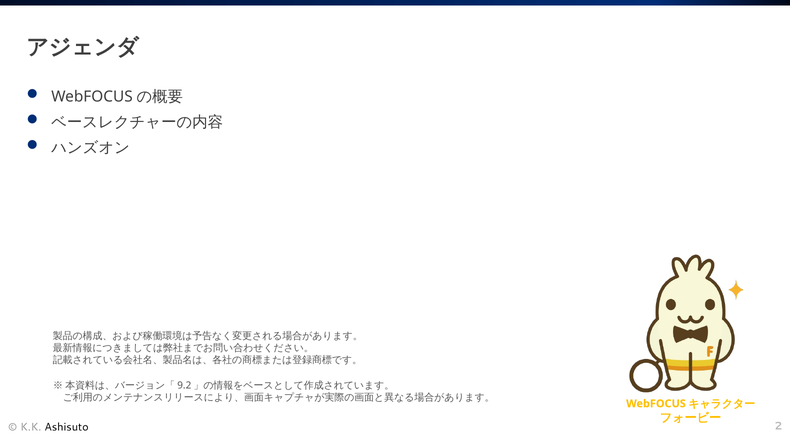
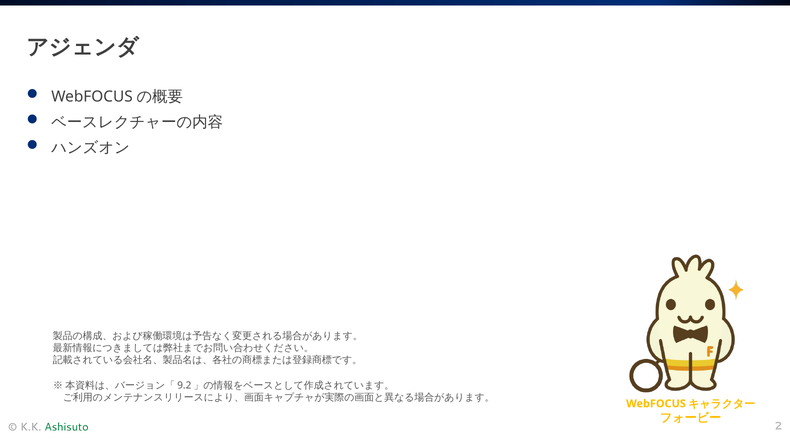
Ashisuto colour: black -> green
